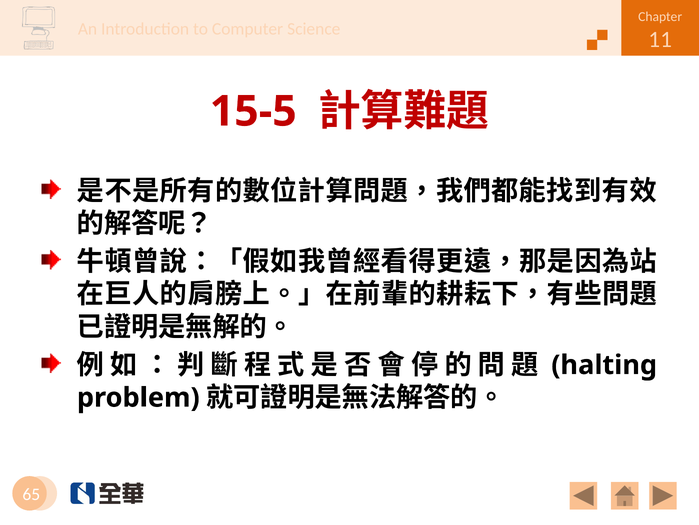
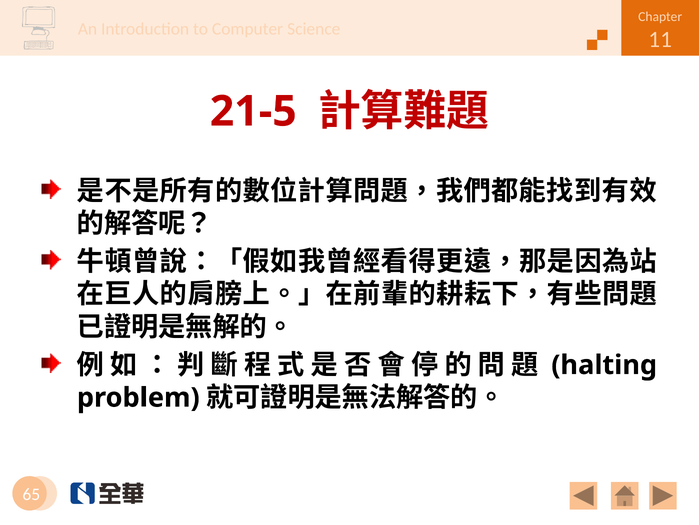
15-5: 15-5 -> 21-5
